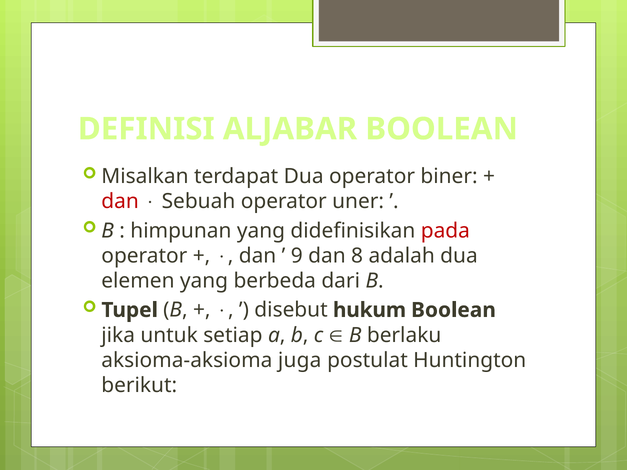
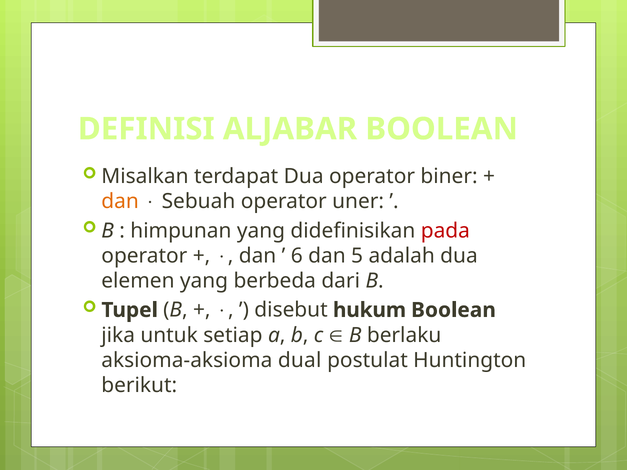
dan at (120, 202) colour: red -> orange
9: 9 -> 6
8: 8 -> 5
juga: juga -> dual
